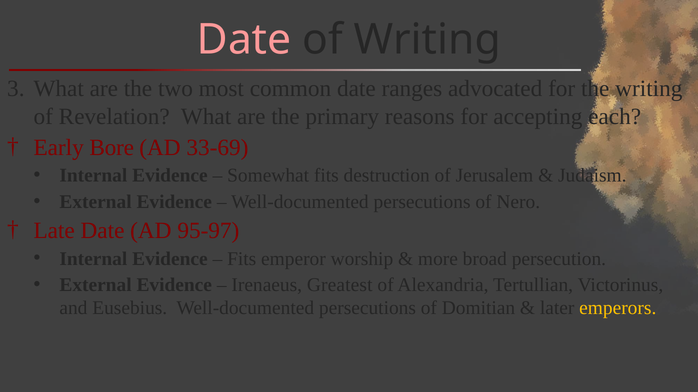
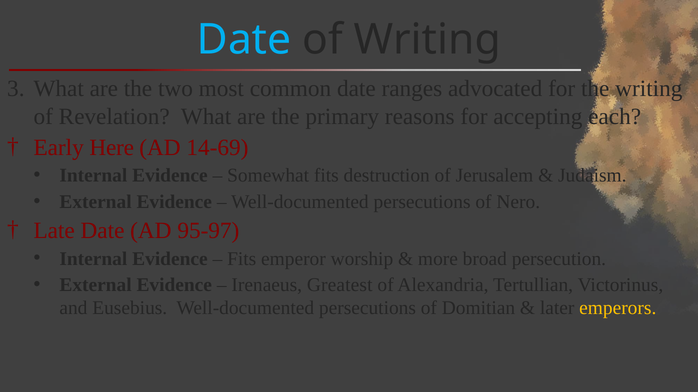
Date at (244, 40) colour: pink -> light blue
Bore: Bore -> Here
33-69: 33-69 -> 14-69
